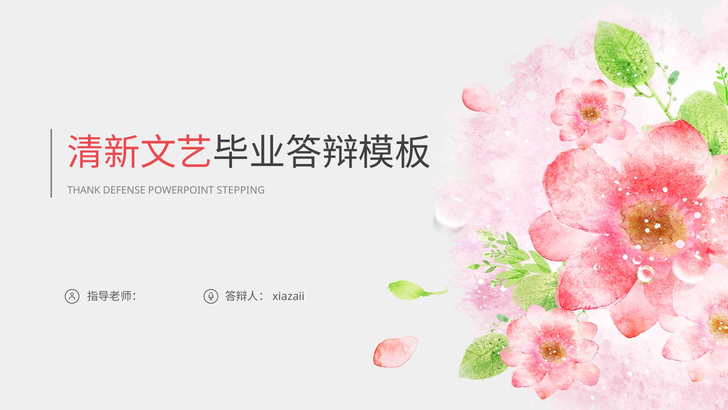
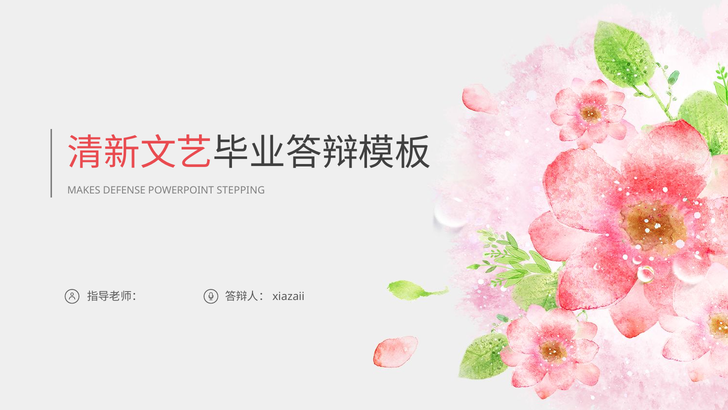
THANK: THANK -> MAKES
